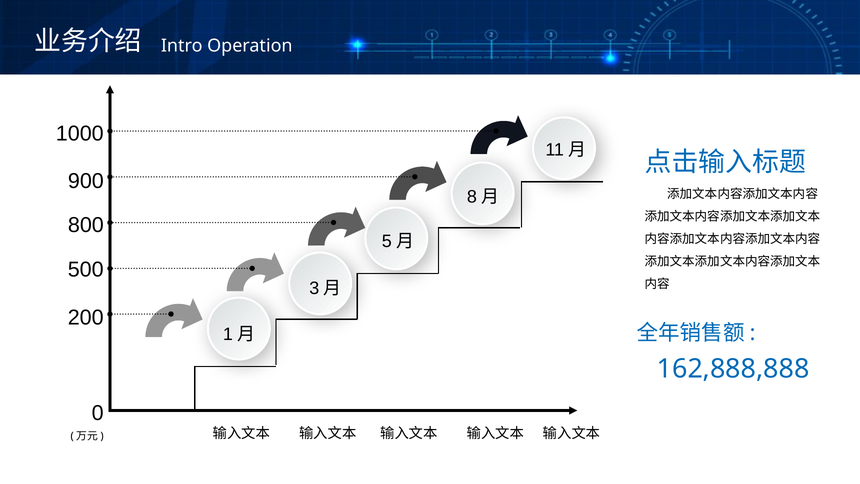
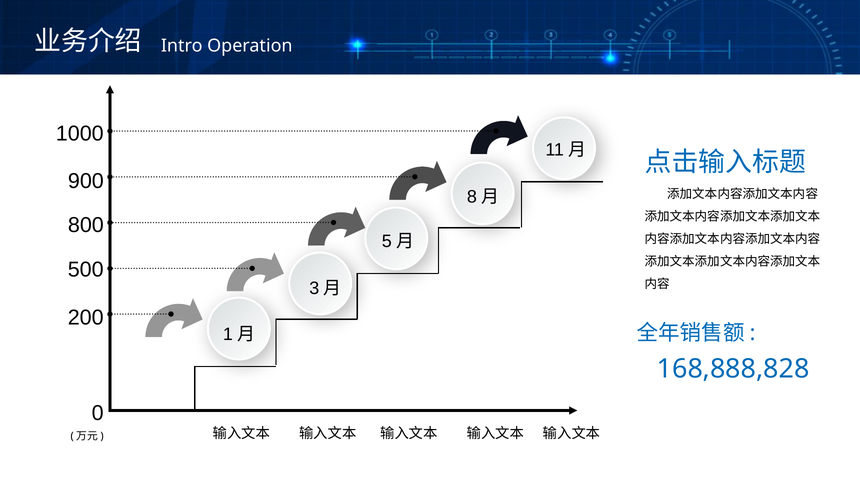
162,888,888: 162,888,888 -> 168,888,828
